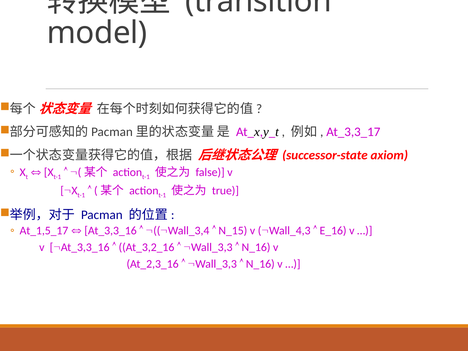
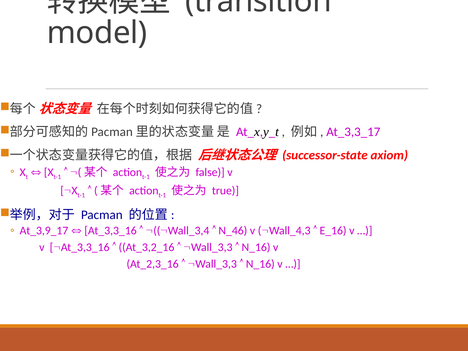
At_1,5_17: At_1,5_17 -> At_3,9_17
N_15: N_15 -> N_46
